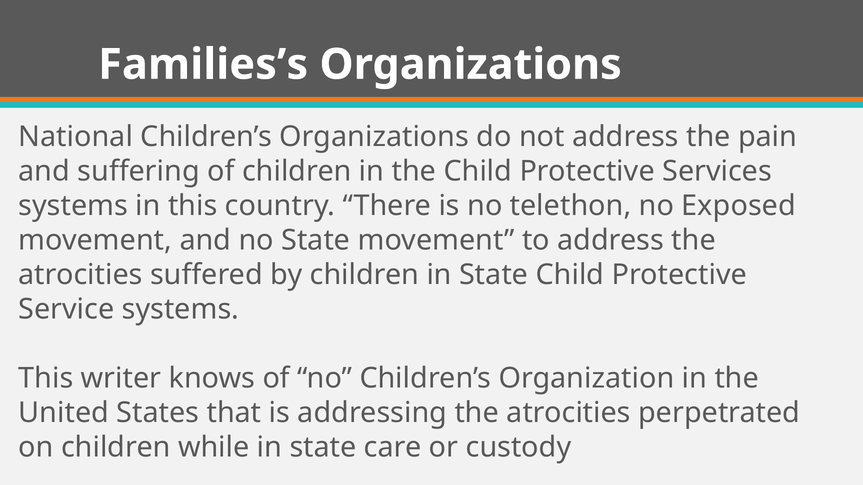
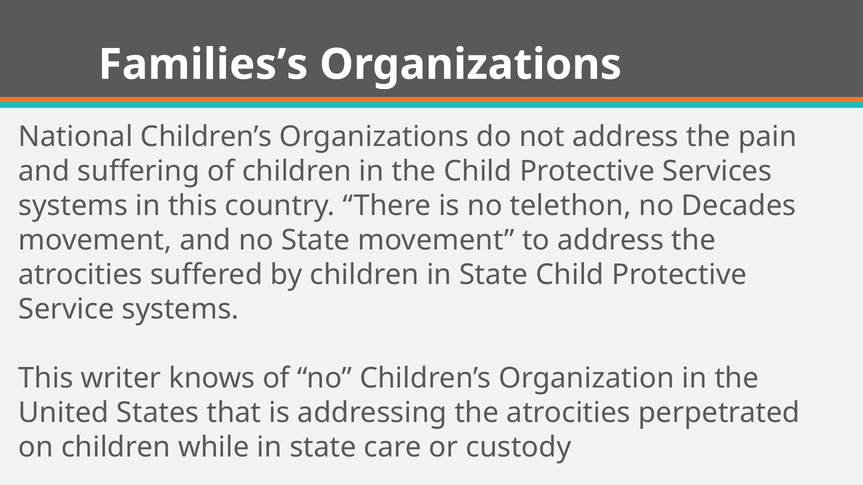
Exposed: Exposed -> Decades
